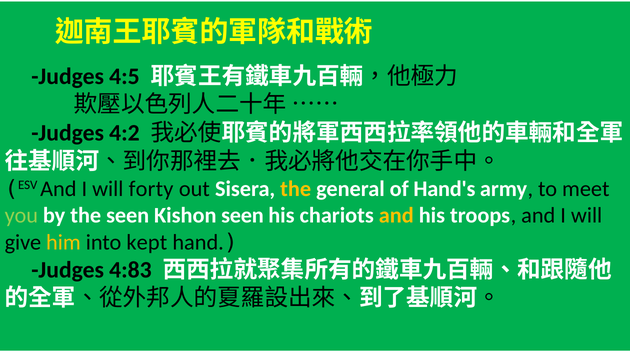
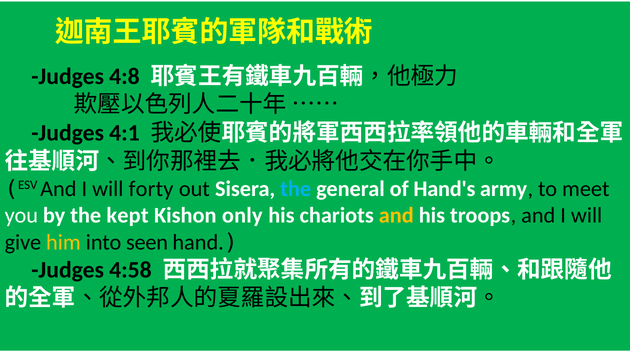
4:5: 4:5 -> 4:8
4:2: 4:2 -> 4:1
the at (296, 189) colour: yellow -> light blue
you colour: light green -> white
the seen: seen -> kept
Kishon seen: seen -> only
kept: kept -> seen
4:83: 4:83 -> 4:58
